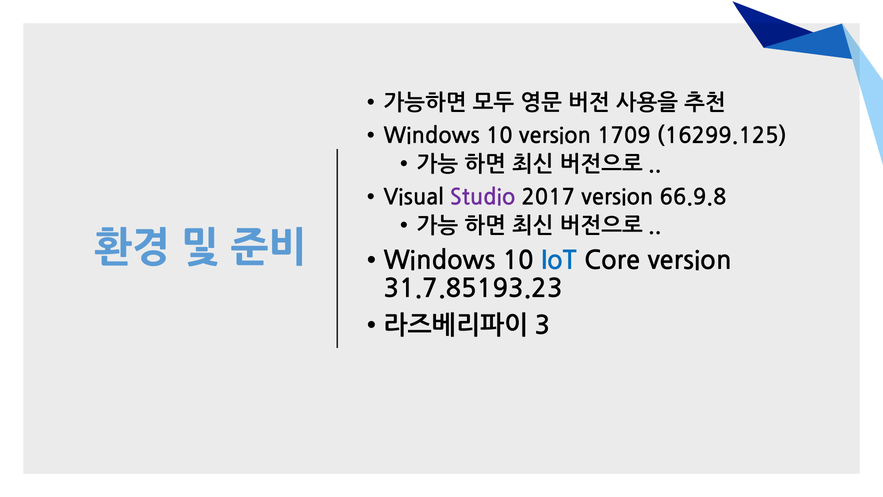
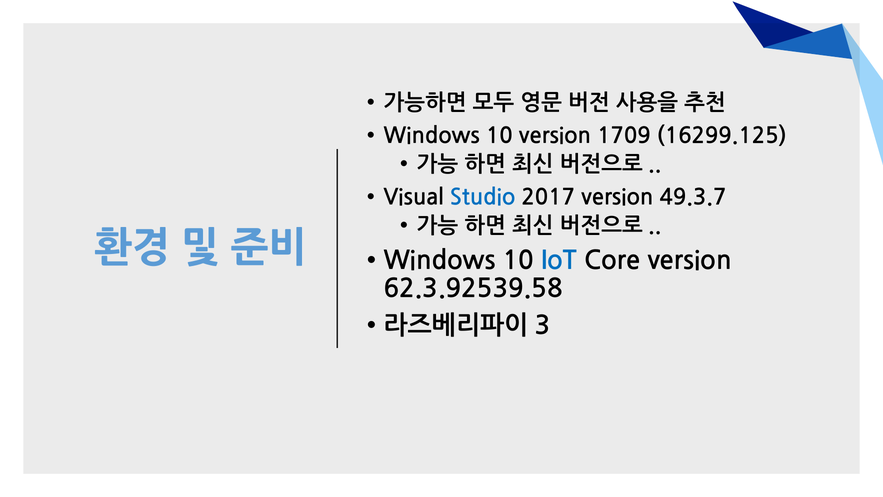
Studio colour: purple -> blue
66.9.8: 66.9.8 -> 49.3.7
31.7.85193.23: 31.7.85193.23 -> 62.3.92539.58
